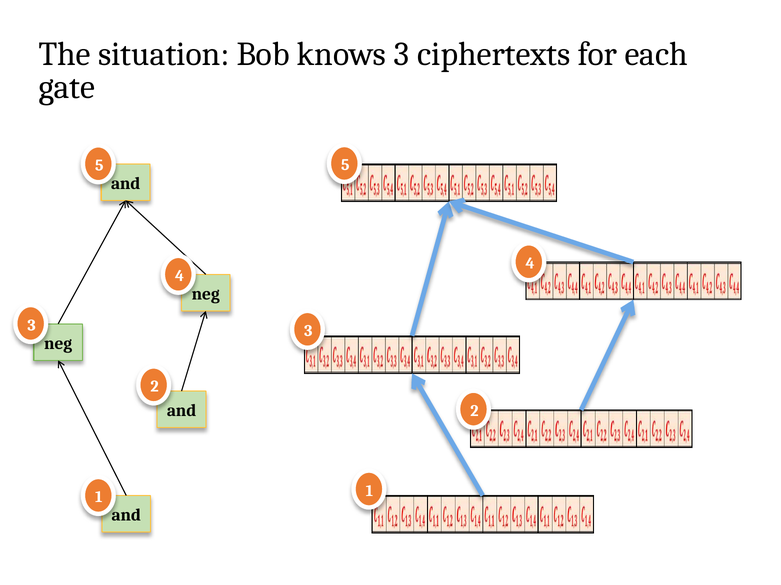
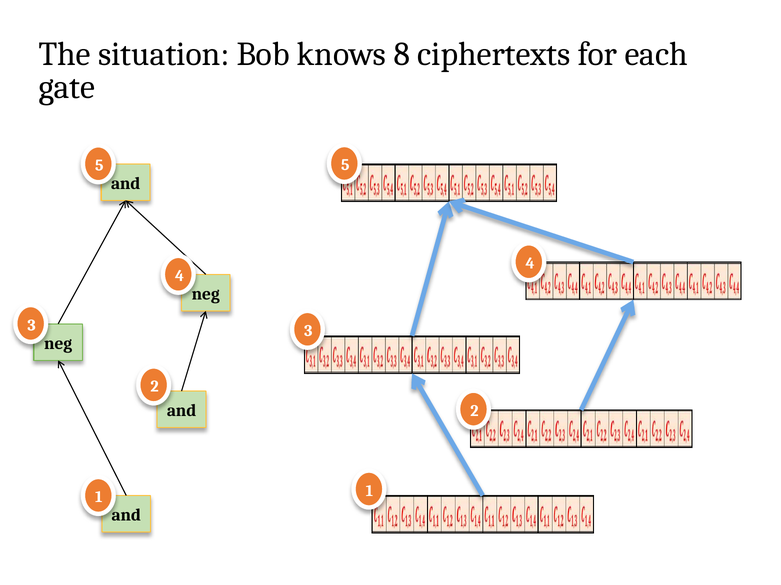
knows 3: 3 -> 8
